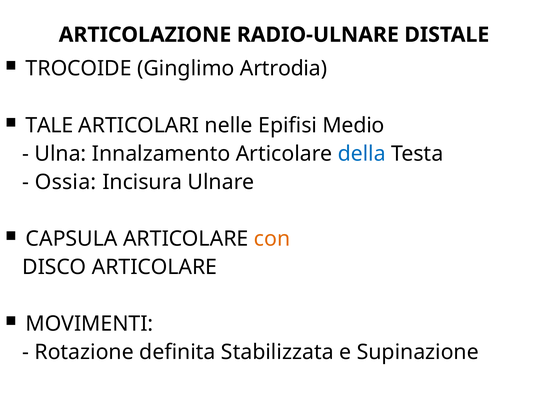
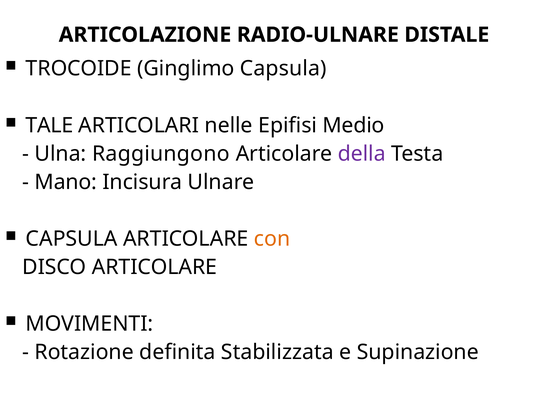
Ginglimo Artrodia: Artrodia -> Capsula
Innalzamento: Innalzamento -> Raggiungono
della colour: blue -> purple
Ossia: Ossia -> Mano
